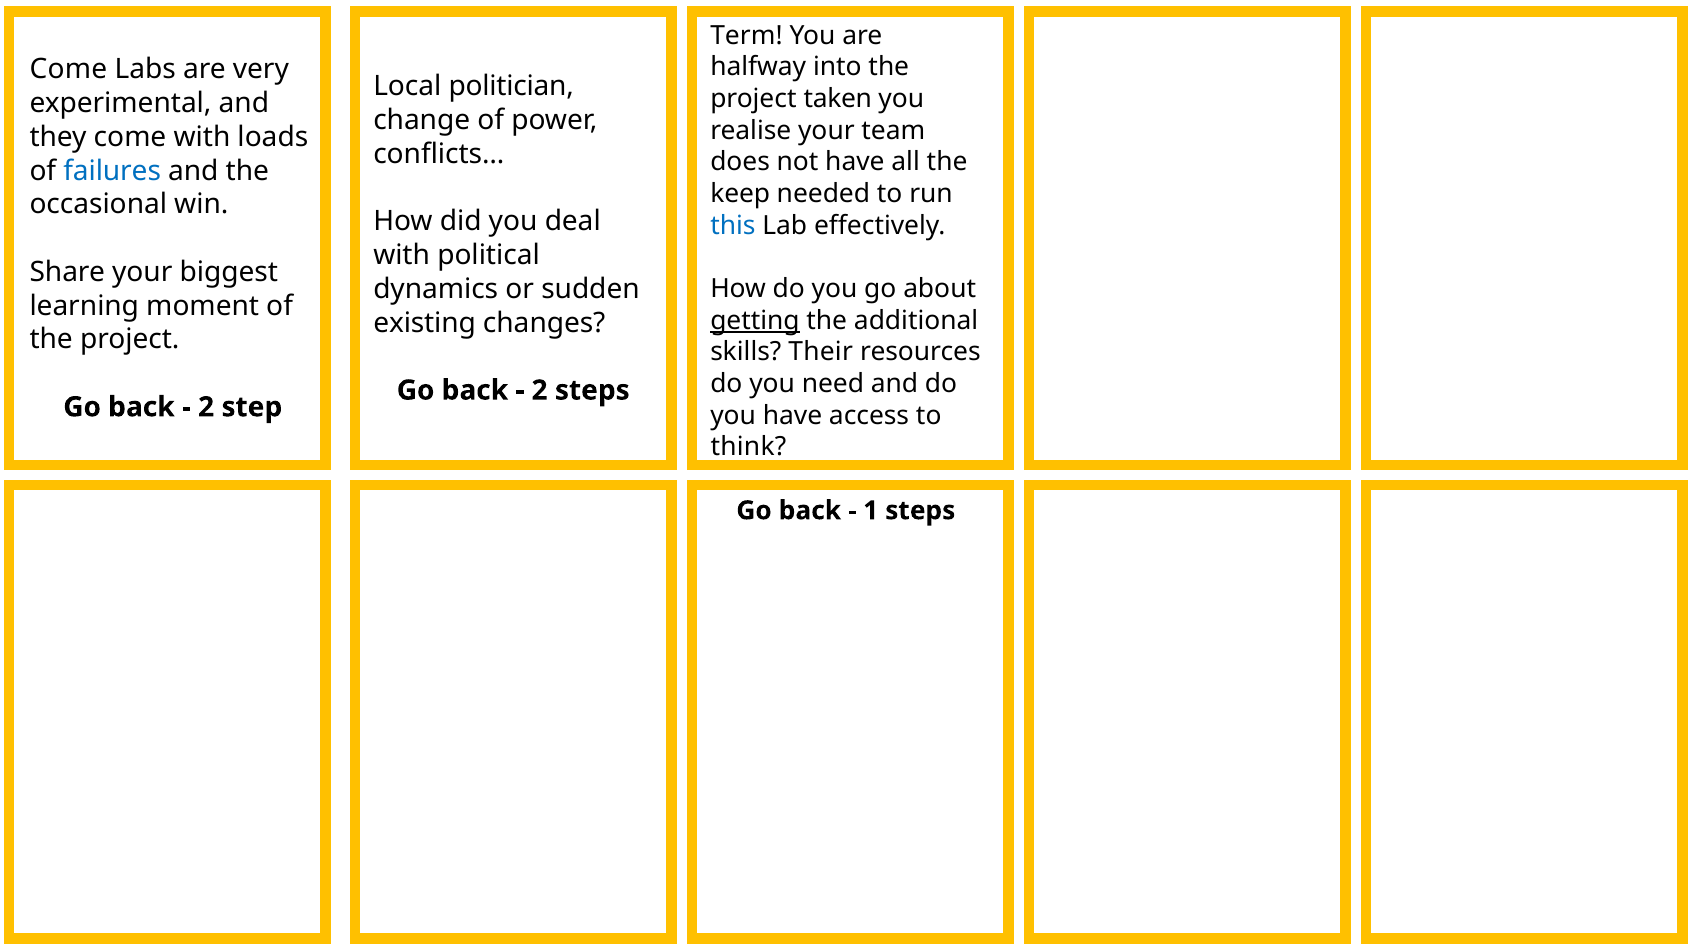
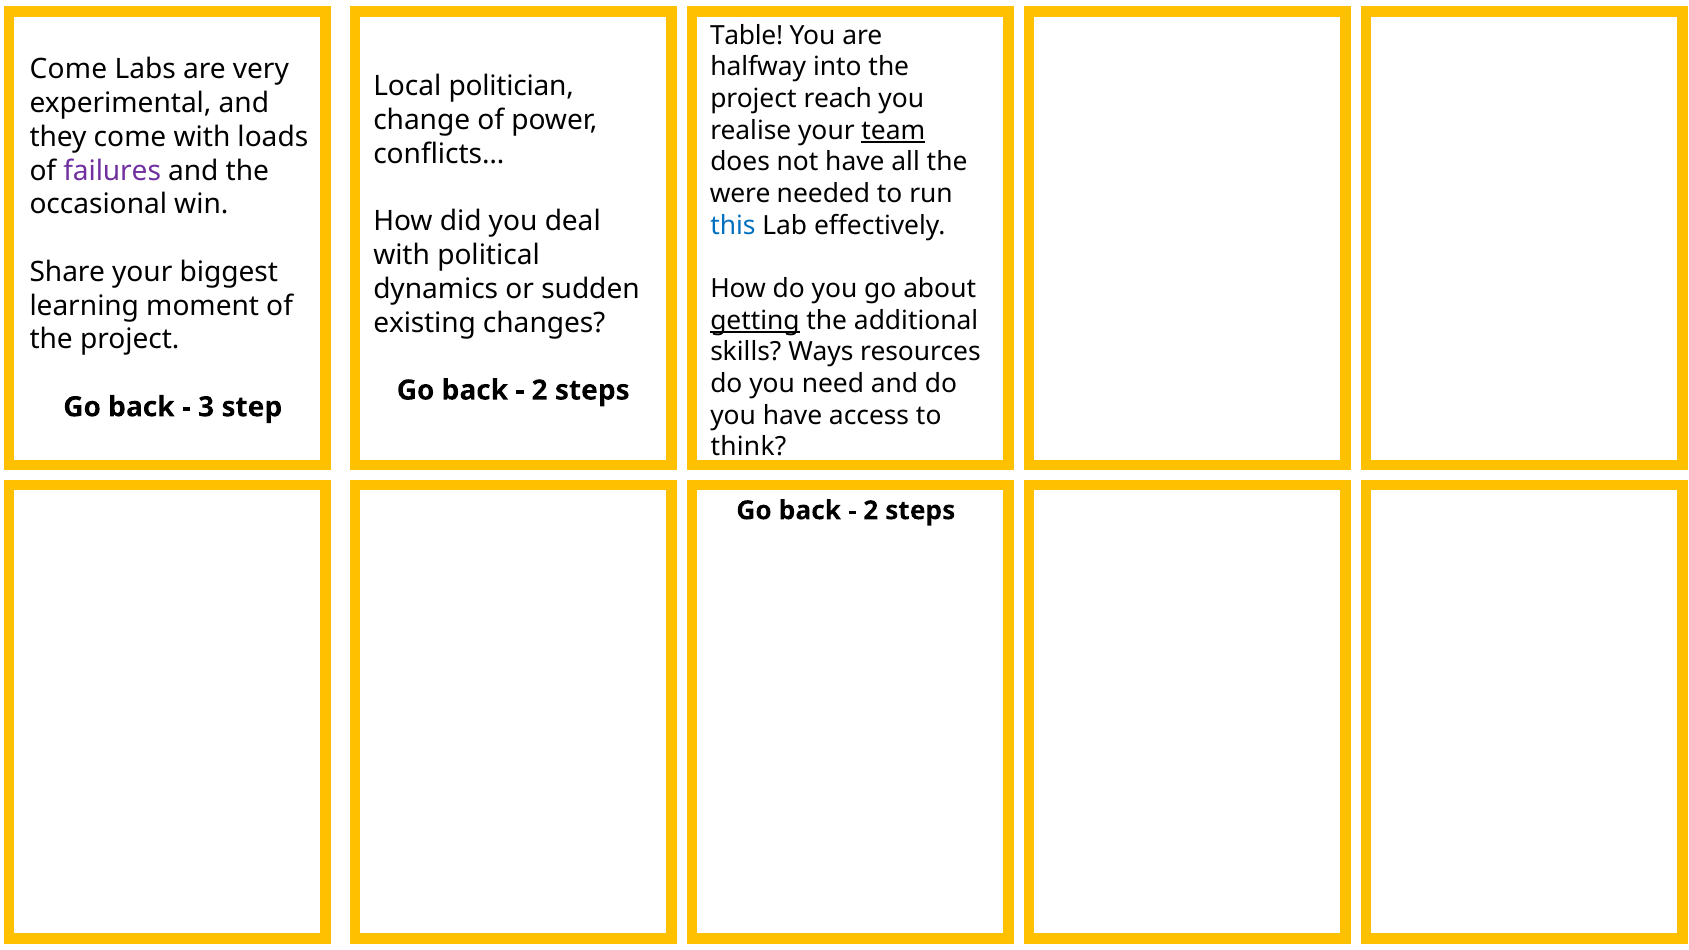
Term: Term -> Table
taken: taken -> reach
team underline: none -> present
failures colour: blue -> purple
keep: keep -> were
Their: Their -> Ways
2 at (206, 407): 2 -> 3
1 at (871, 511): 1 -> 2
